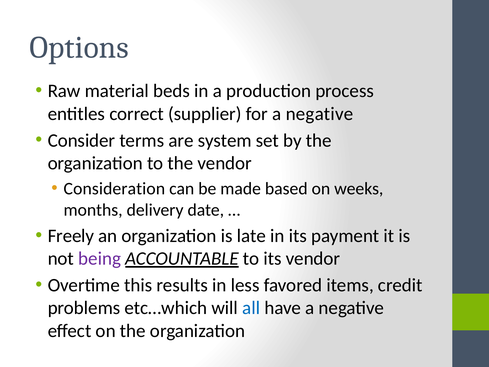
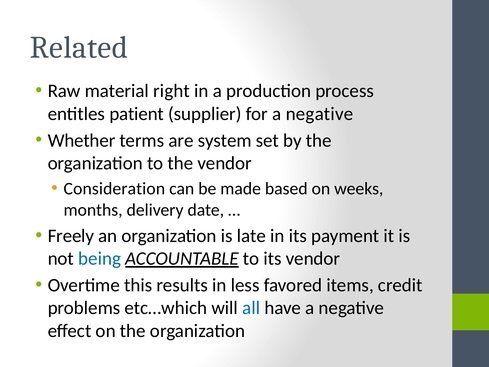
Options: Options -> Related
beds: beds -> right
correct: correct -> patient
Consider: Consider -> Whether
being colour: purple -> blue
